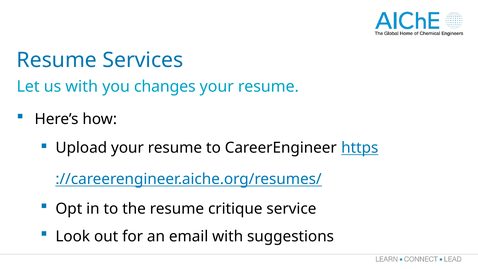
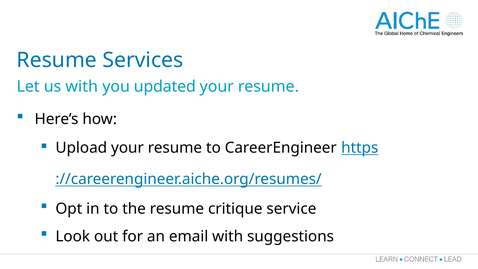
changes: changes -> updated
